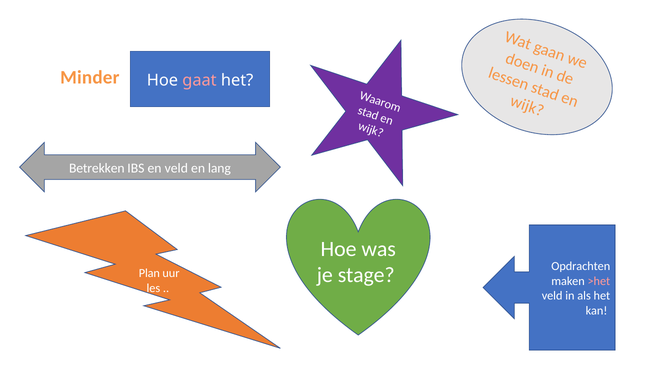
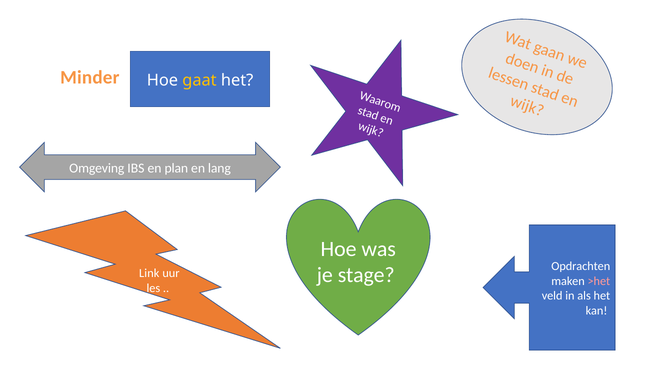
gaat colour: pink -> yellow
Betrekken: Betrekken -> Omgeving
en veld: veld -> plan
Plan: Plan -> Link
